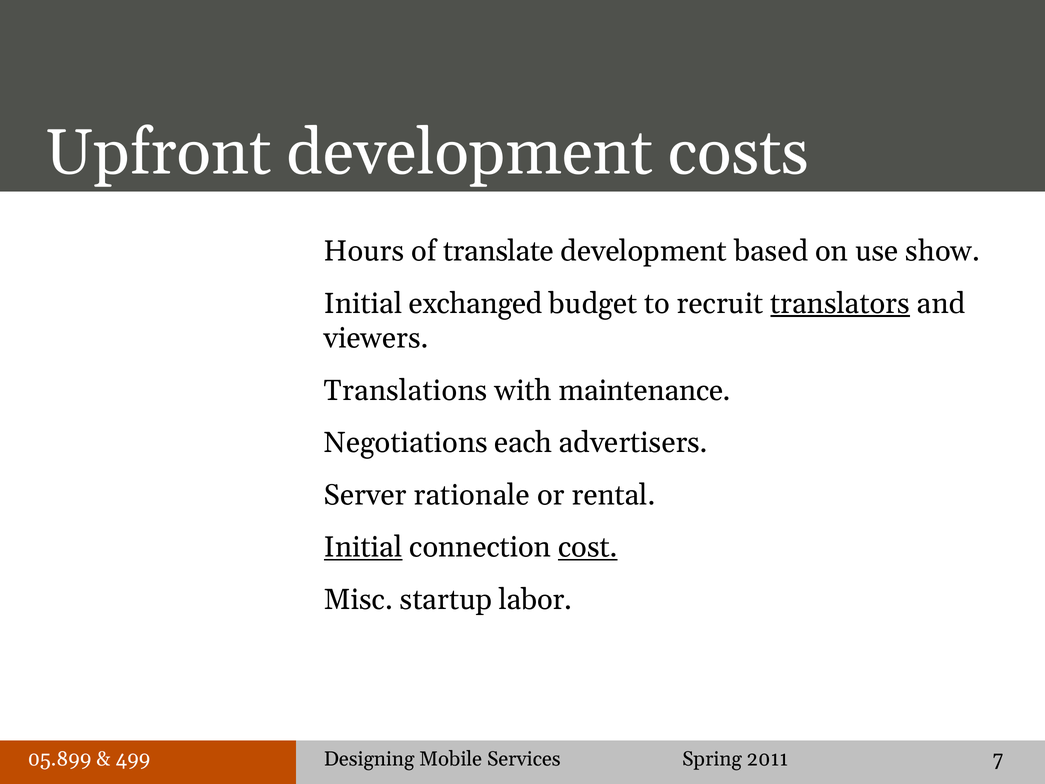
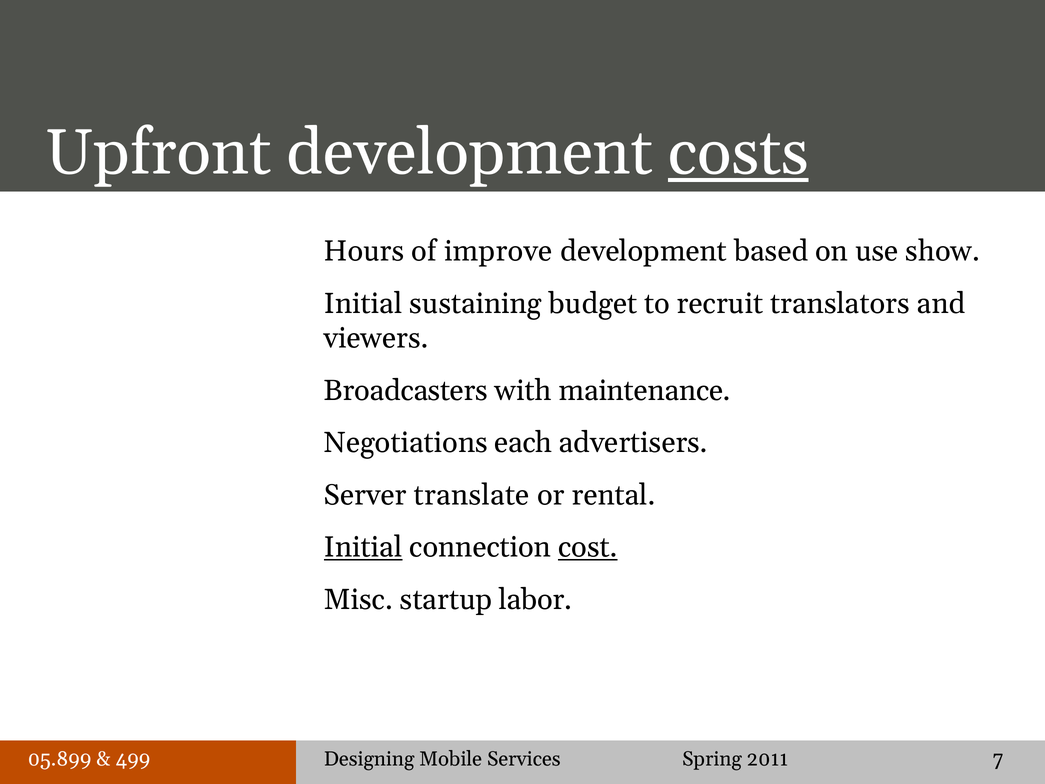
costs underline: none -> present
translate: translate -> improve
exchanged: exchanged -> sustaining
translators underline: present -> none
Translations: Translations -> Broadcasters
rationale: rationale -> translate
